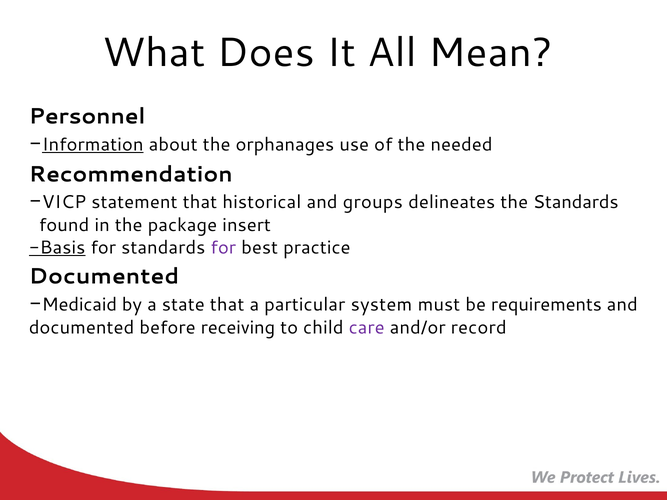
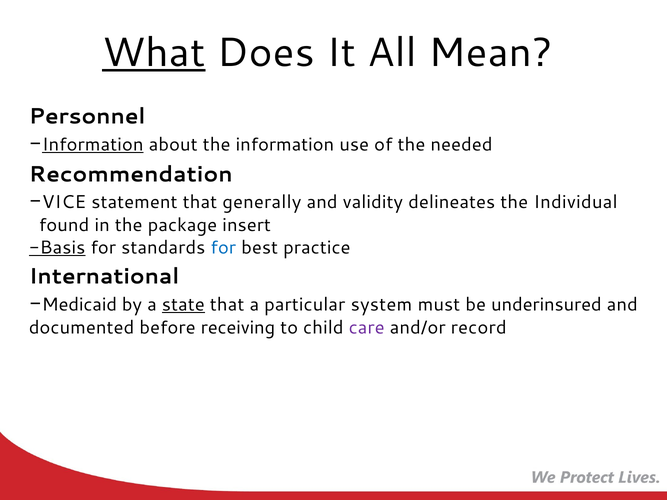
What underline: none -> present
the orphanages: orphanages -> information
VICP: VICP -> VICE
historical: historical -> generally
groups: groups -> validity
the Standards: Standards -> Individual
for at (223, 248) colour: purple -> blue
Documented at (104, 277): Documented -> International
state underline: none -> present
requirements: requirements -> underinsured
